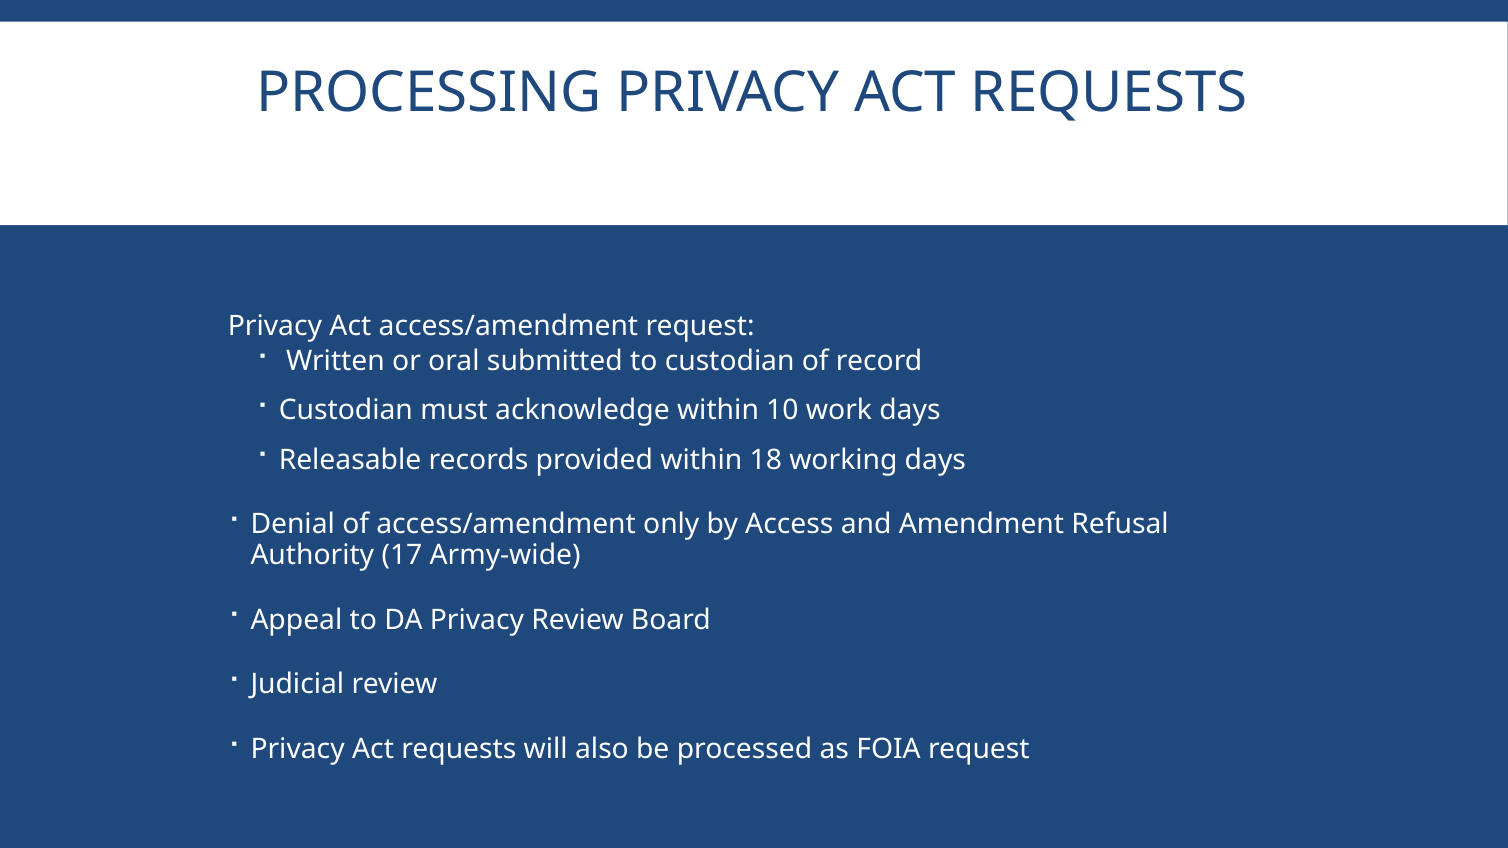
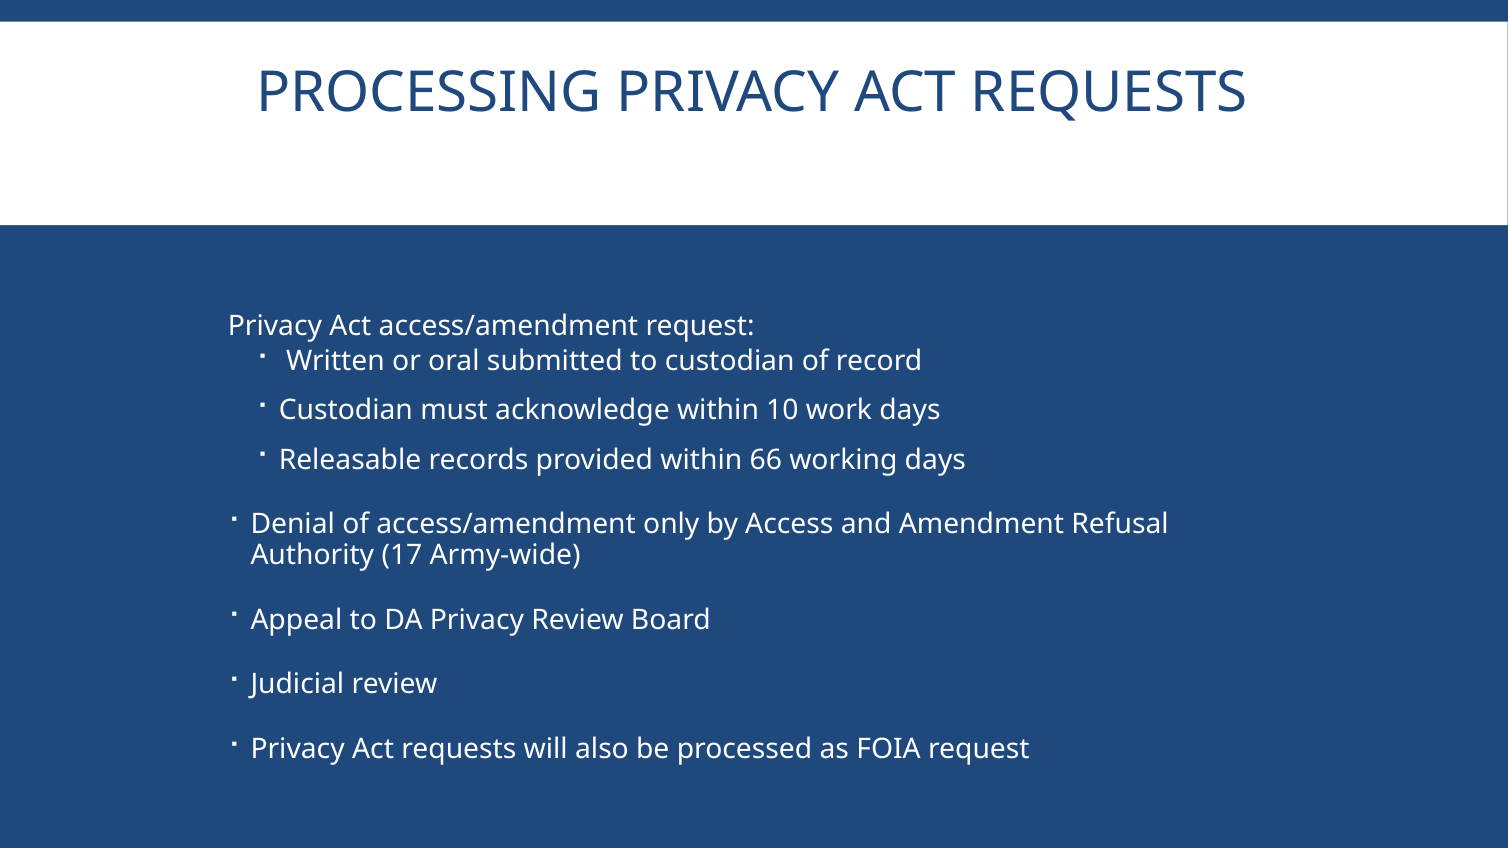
18: 18 -> 66
